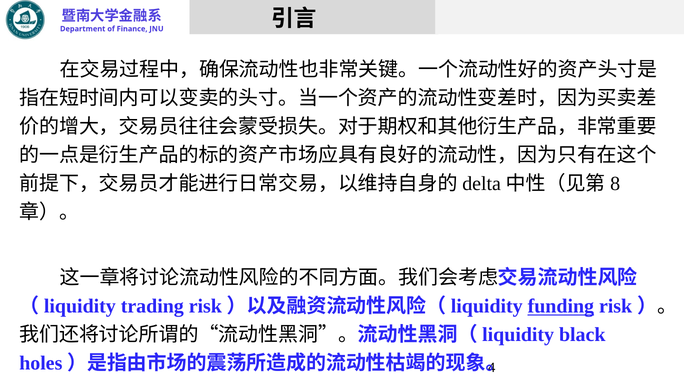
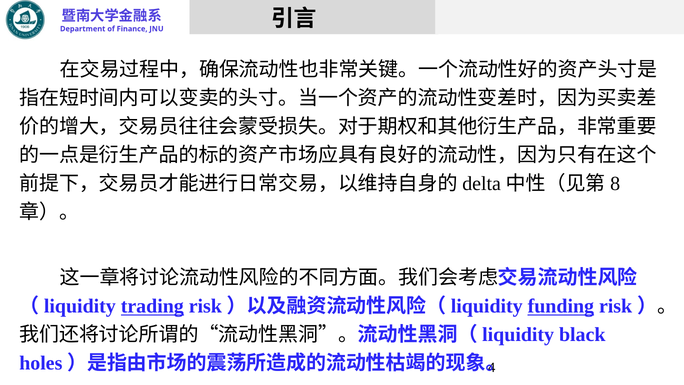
trading underline: none -> present
